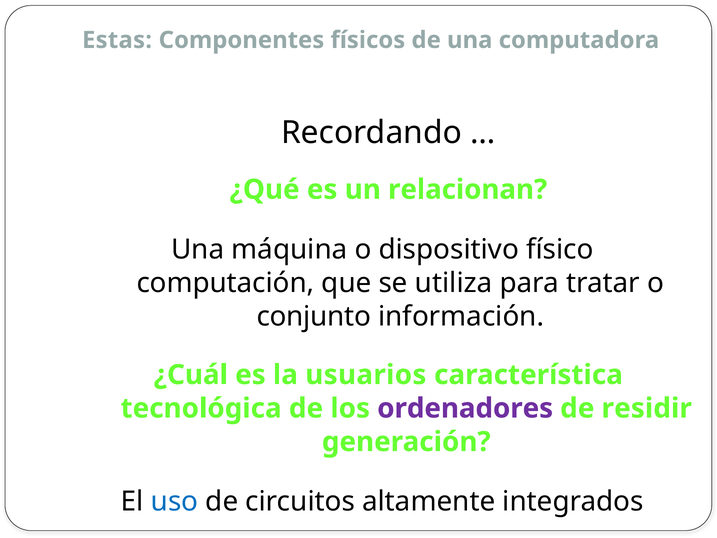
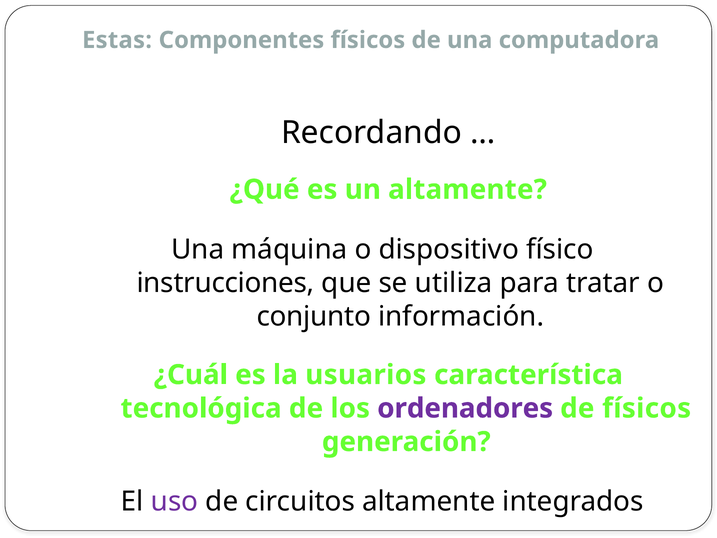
un relacionan: relacionan -> altamente
computación: computación -> instrucciones
de residir: residir -> físicos
uso colour: blue -> purple
